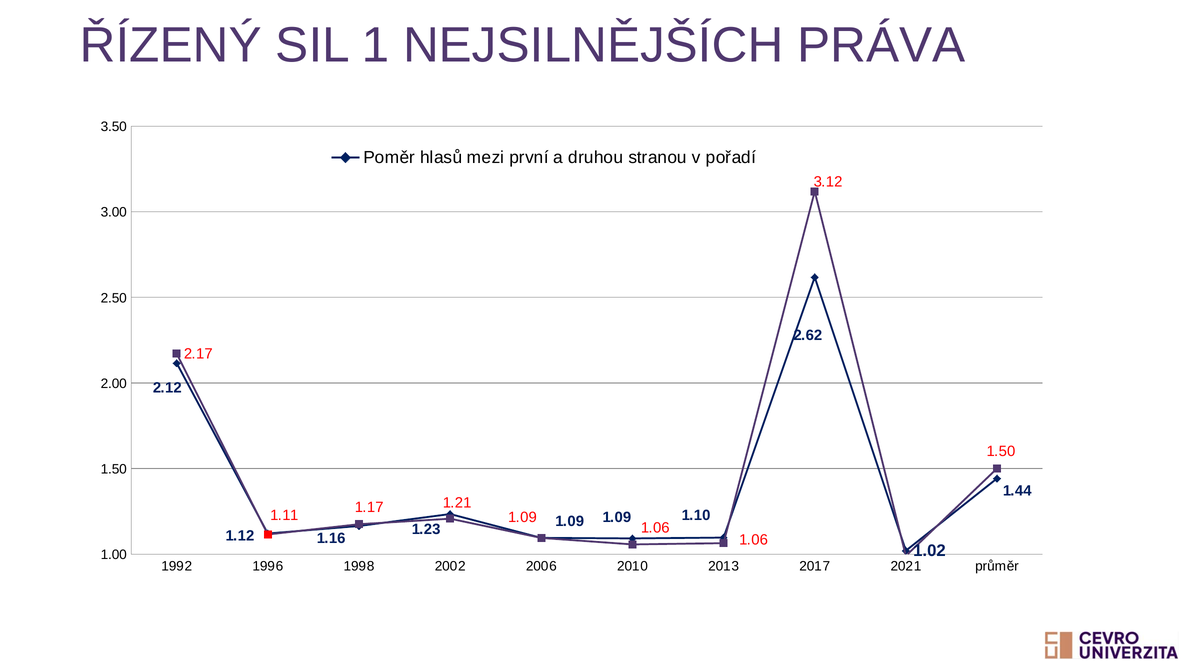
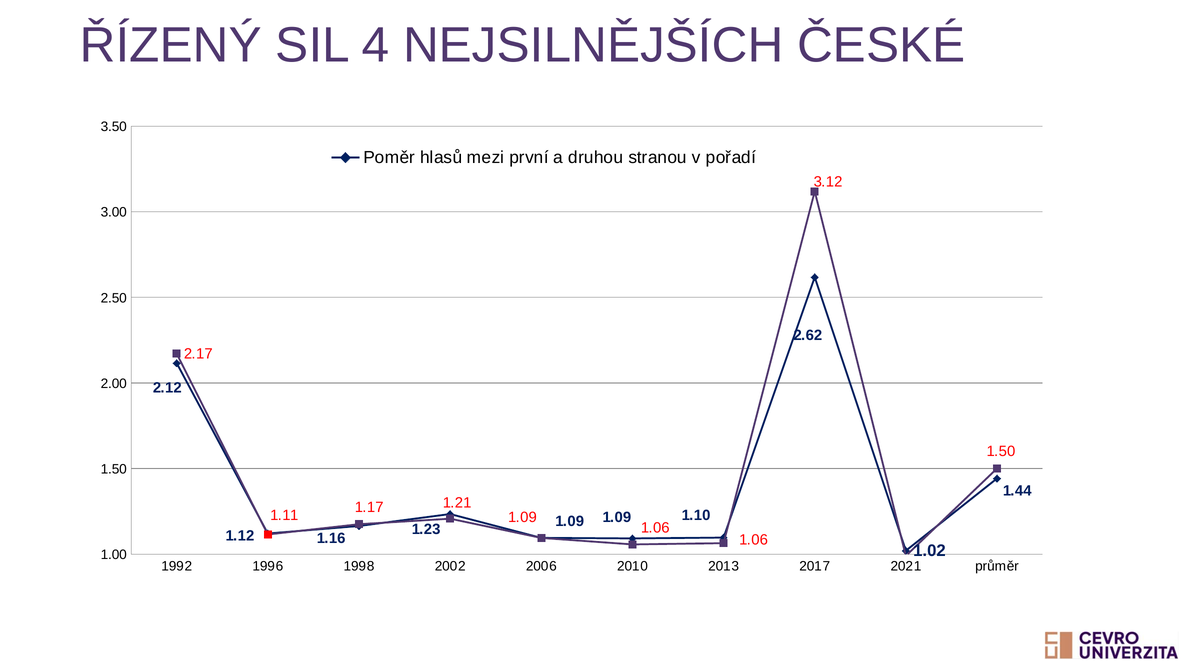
1: 1 -> 4
PRÁVA: PRÁVA -> ČESKÉ
